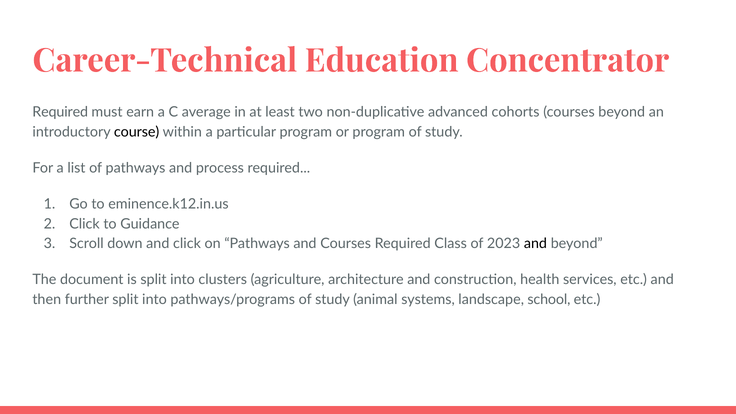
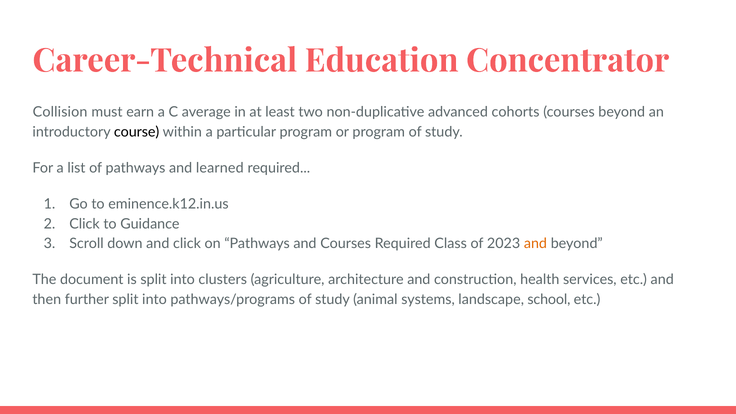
Required at (60, 112): Required -> Collision
process: process -> learned
and at (535, 244) colour: black -> orange
